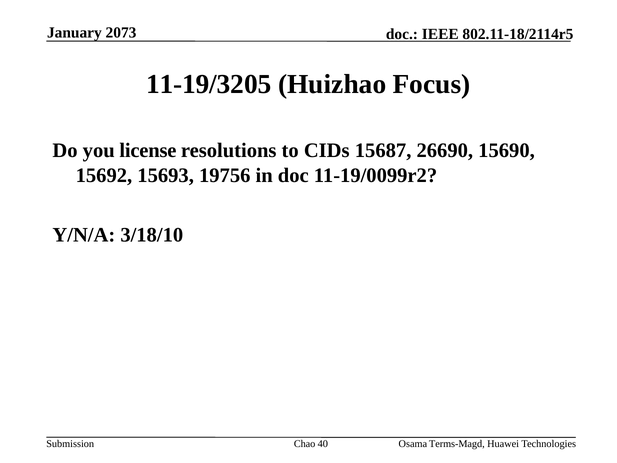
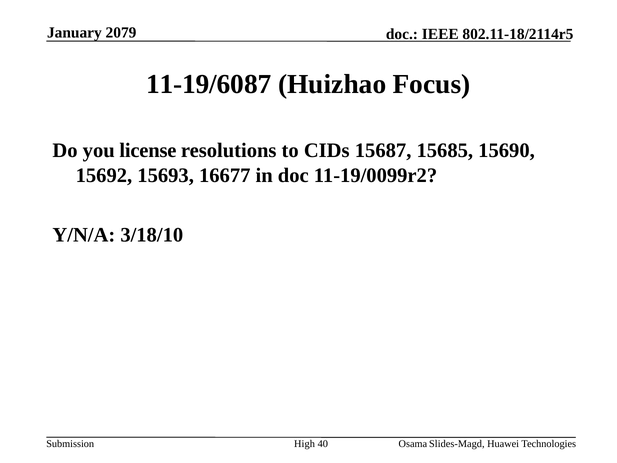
2073: 2073 -> 2079
11-19/3205: 11-19/3205 -> 11-19/6087
26690: 26690 -> 15685
19756: 19756 -> 16677
Chao: Chao -> High
Terms-Magd: Terms-Magd -> Slides-Magd
